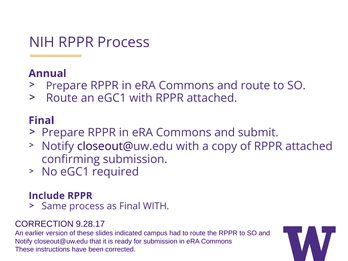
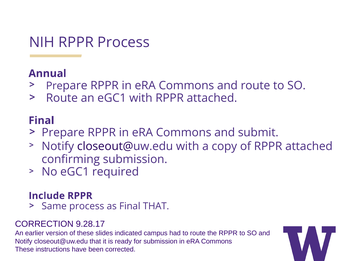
Final WITH: WITH -> THAT
